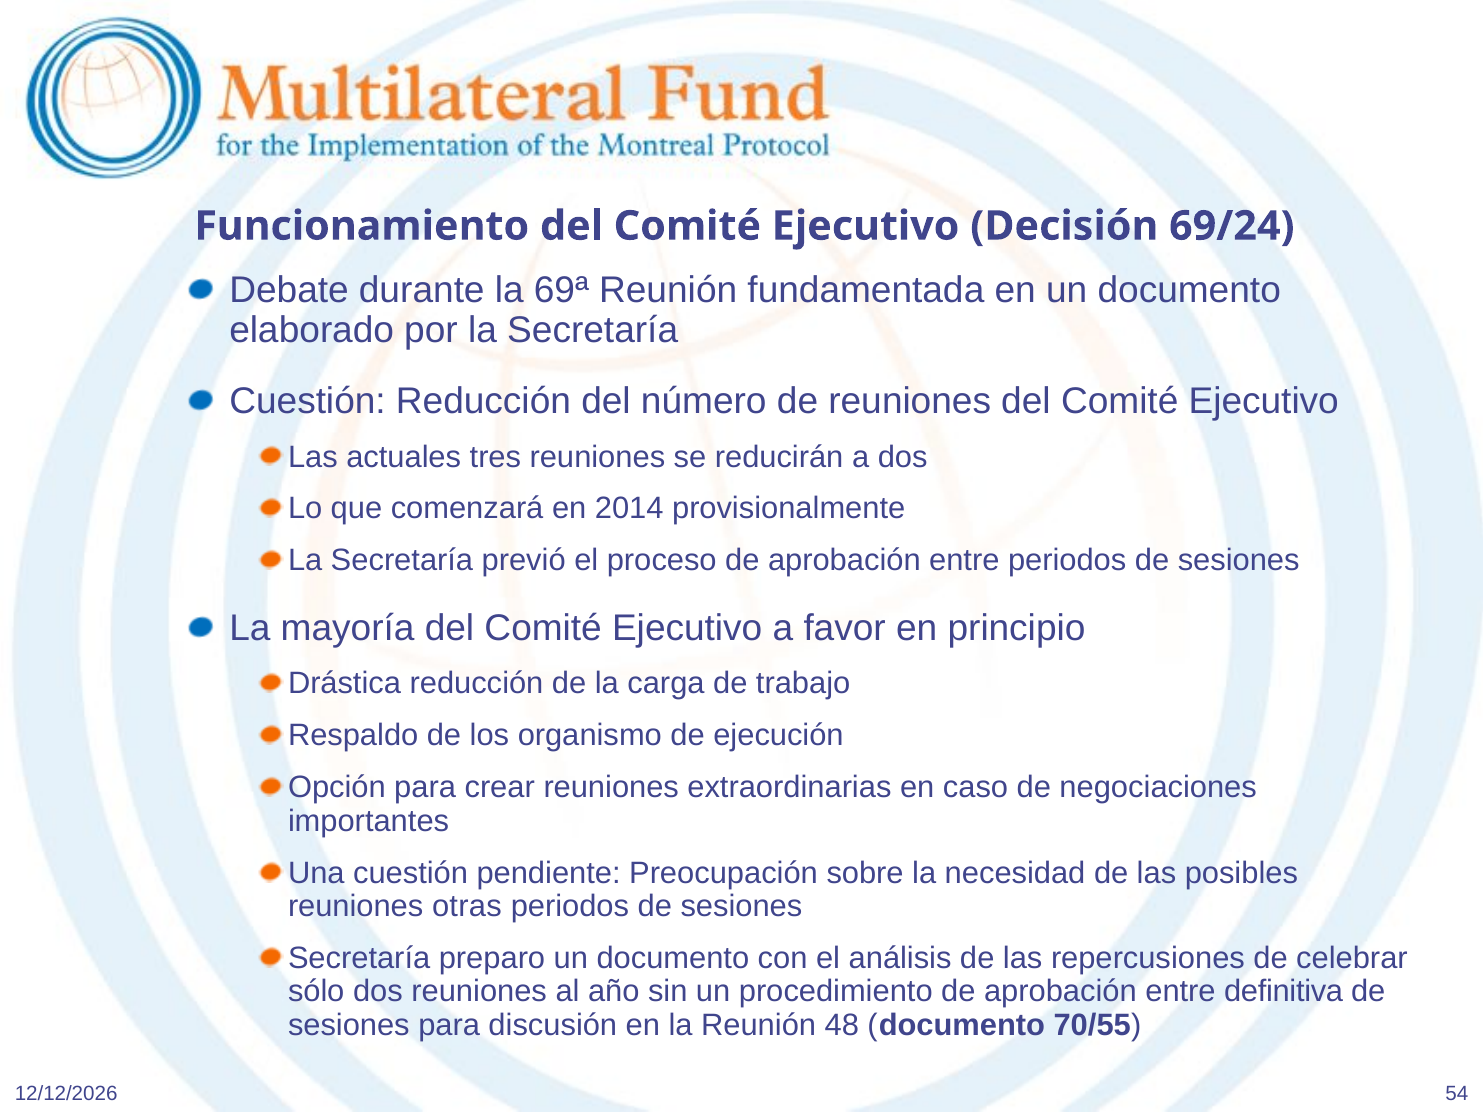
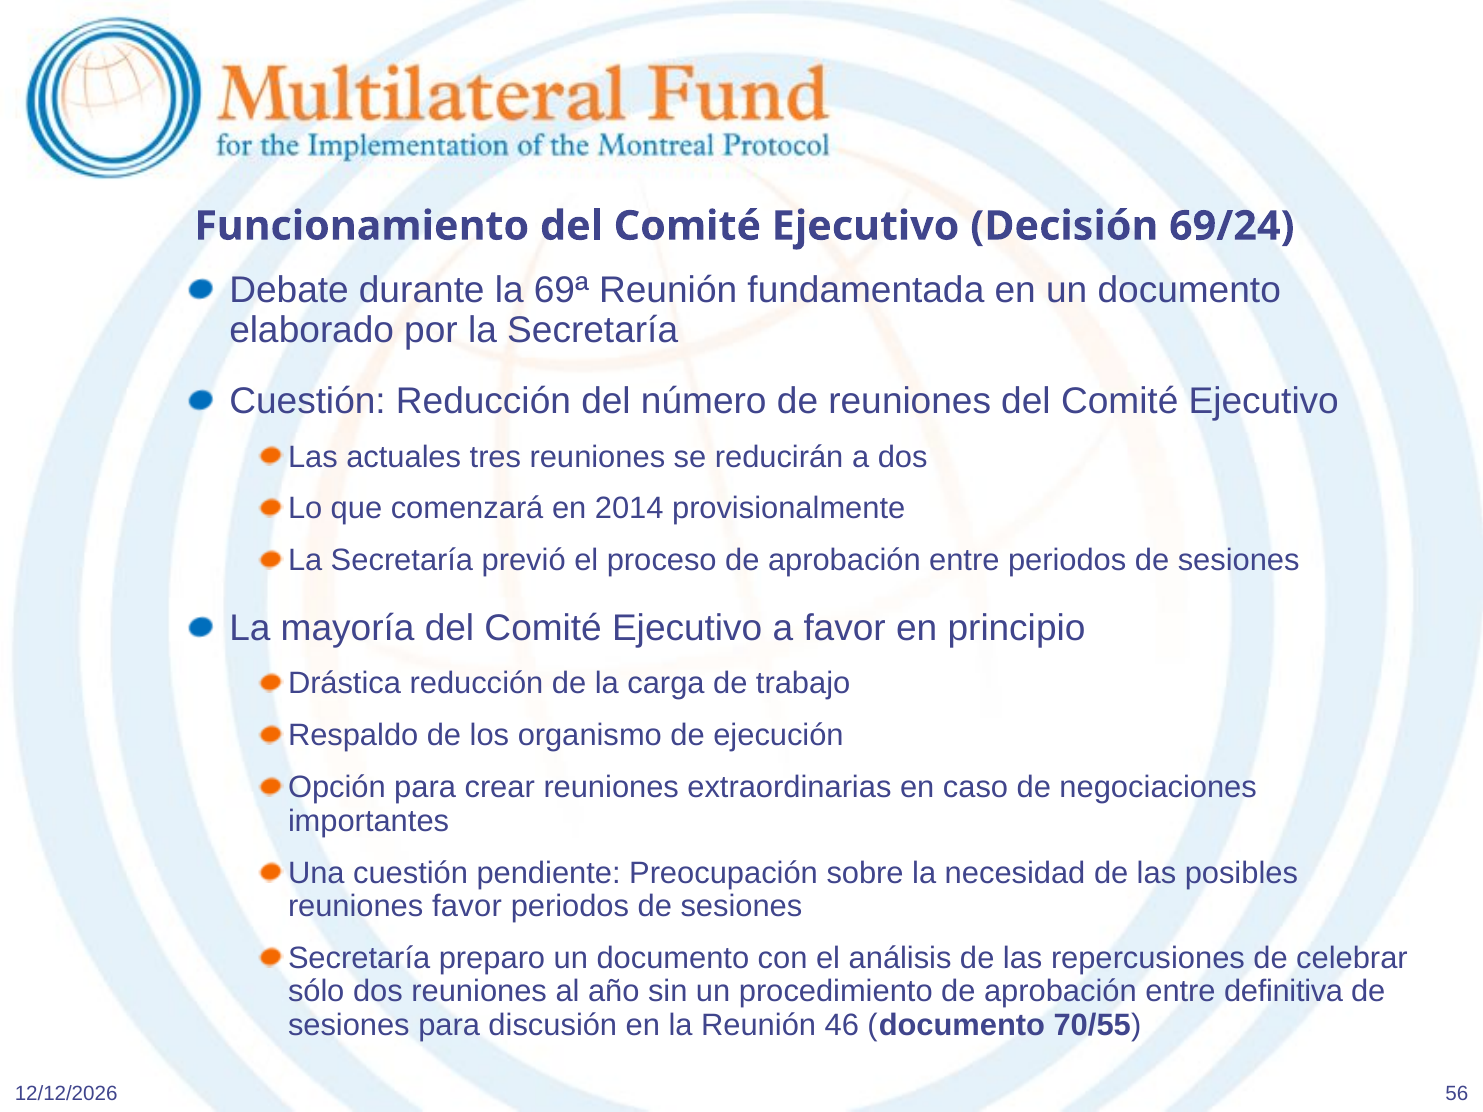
reuniones otras: otras -> favor
48: 48 -> 46
54: 54 -> 56
